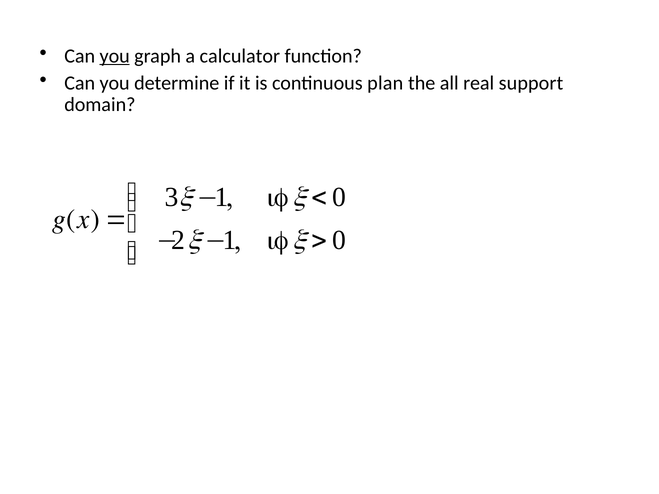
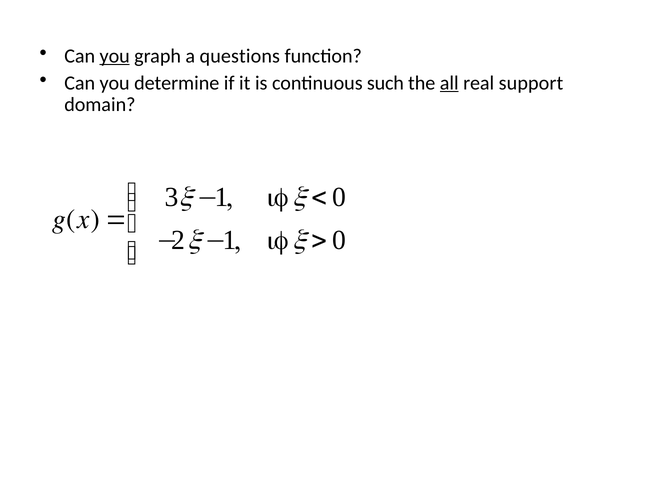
calculator: calculator -> questions
plan: plan -> such
all underline: none -> present
